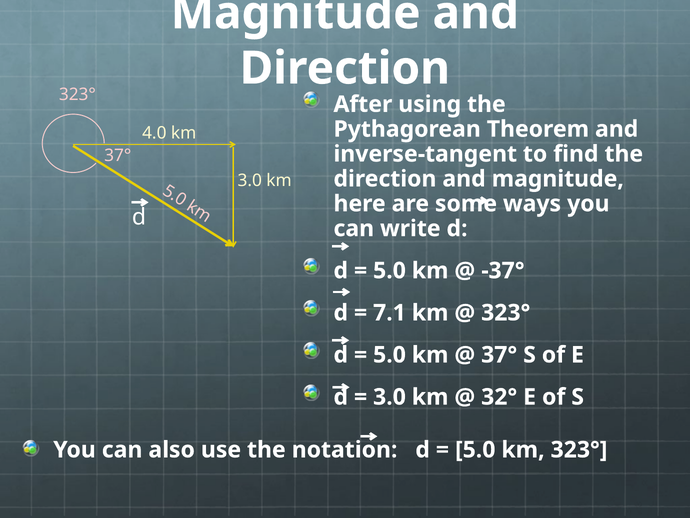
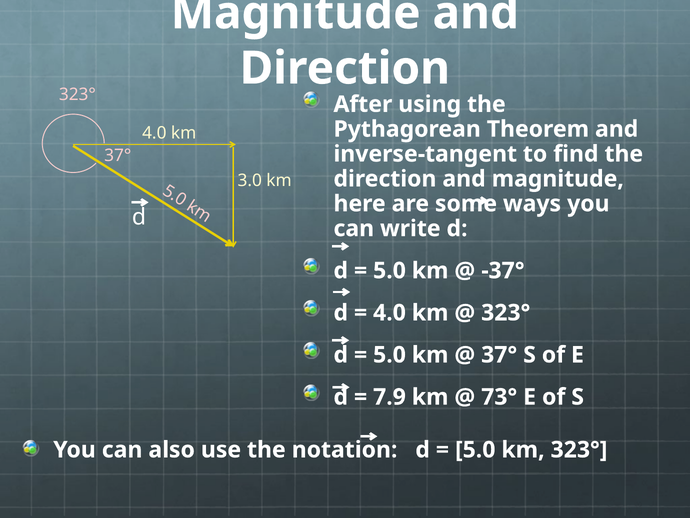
7.1 at (389, 312): 7.1 -> 4.0
3.0 at (389, 397): 3.0 -> 7.9
32°: 32° -> 73°
